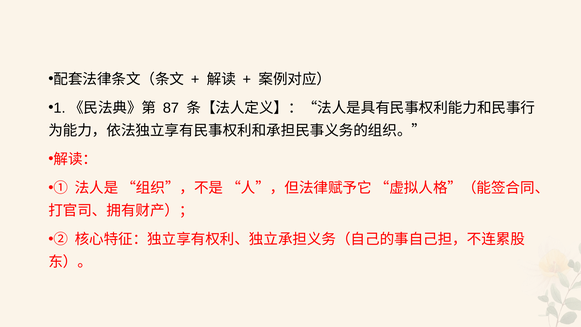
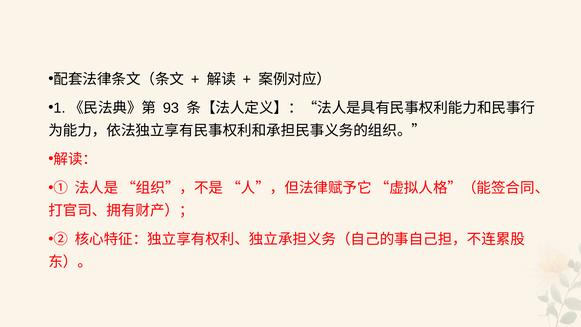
87: 87 -> 93
